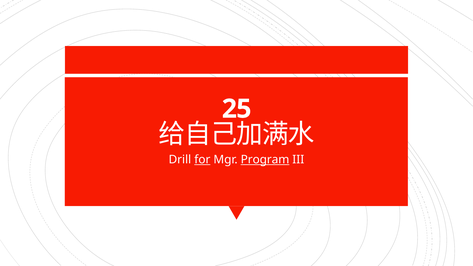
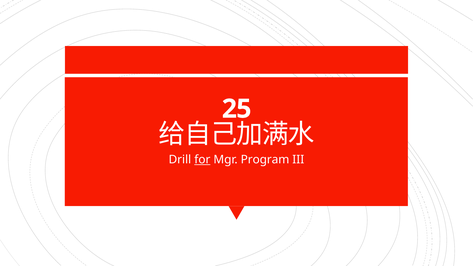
Program underline: present -> none
